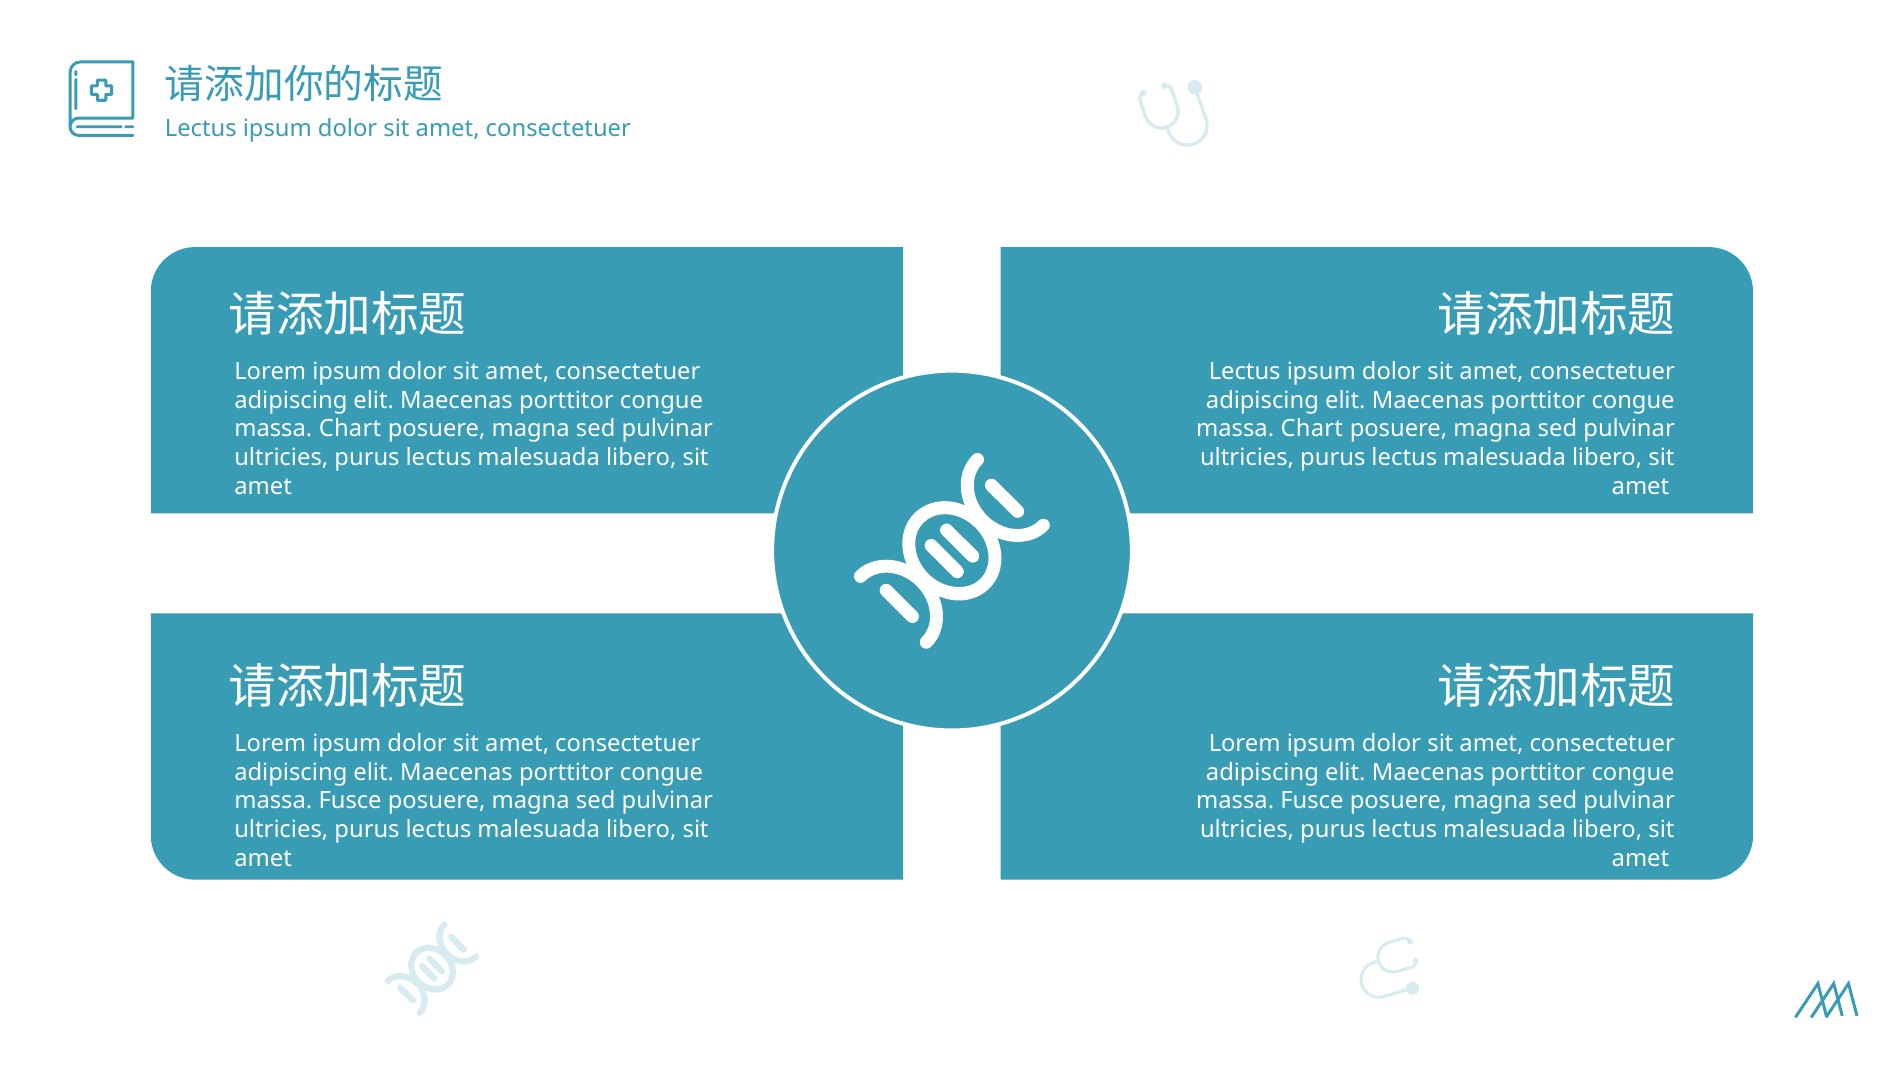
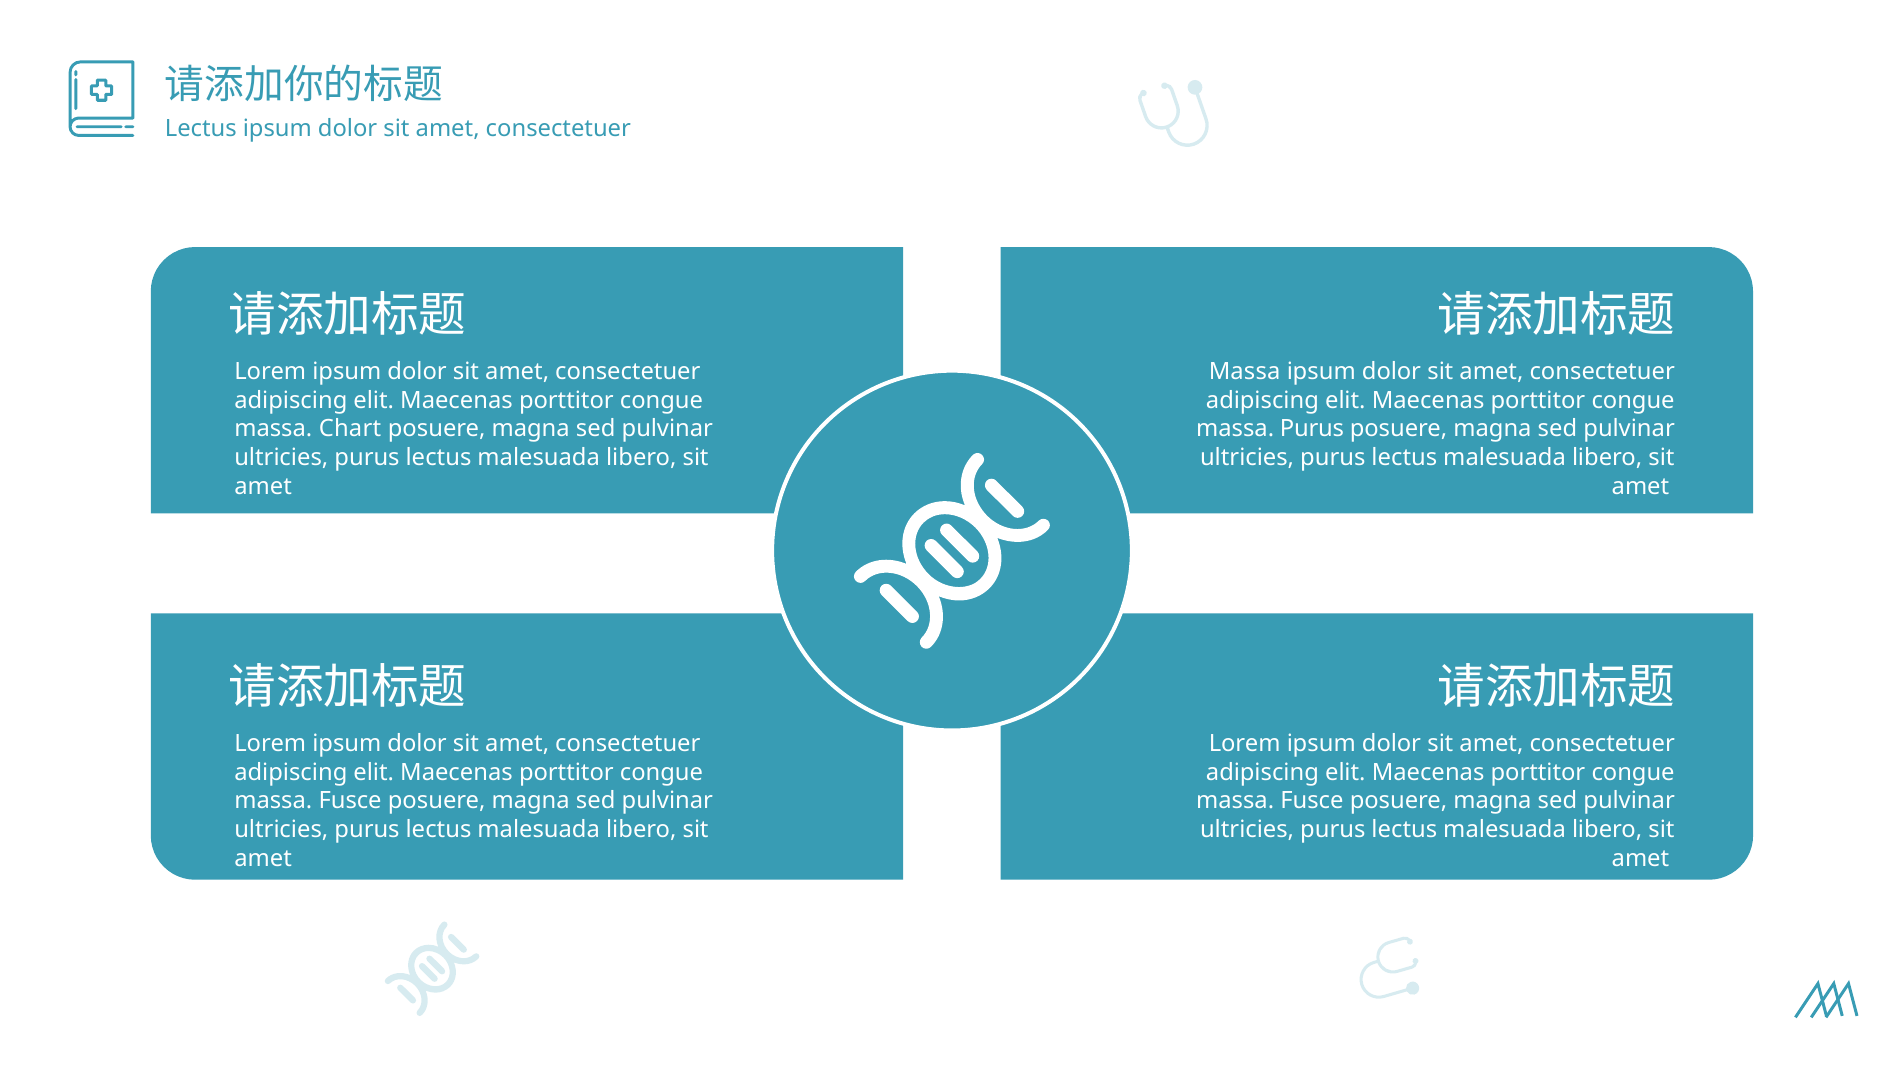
Lectus at (1245, 372): Lectus -> Massa
Chart at (1312, 429): Chart -> Purus
